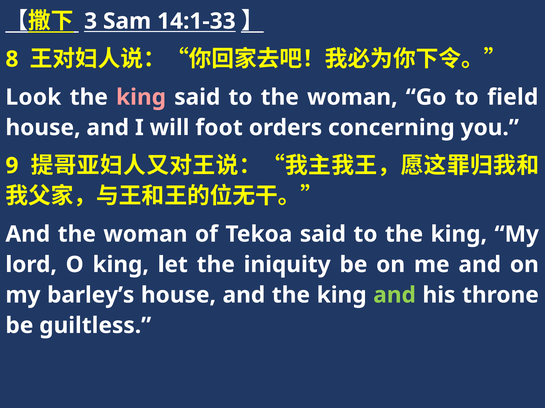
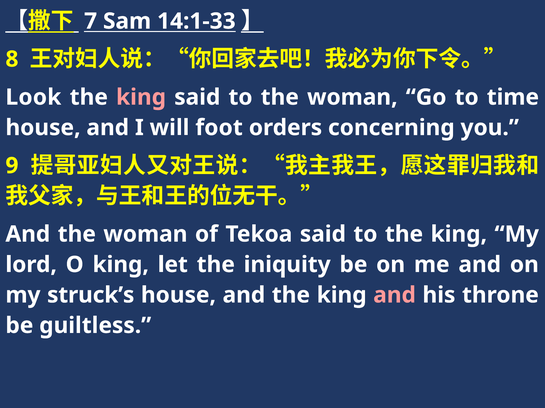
3: 3 -> 7
field: field -> time
barley’s: barley’s -> struck’s
and at (395, 296) colour: light green -> pink
